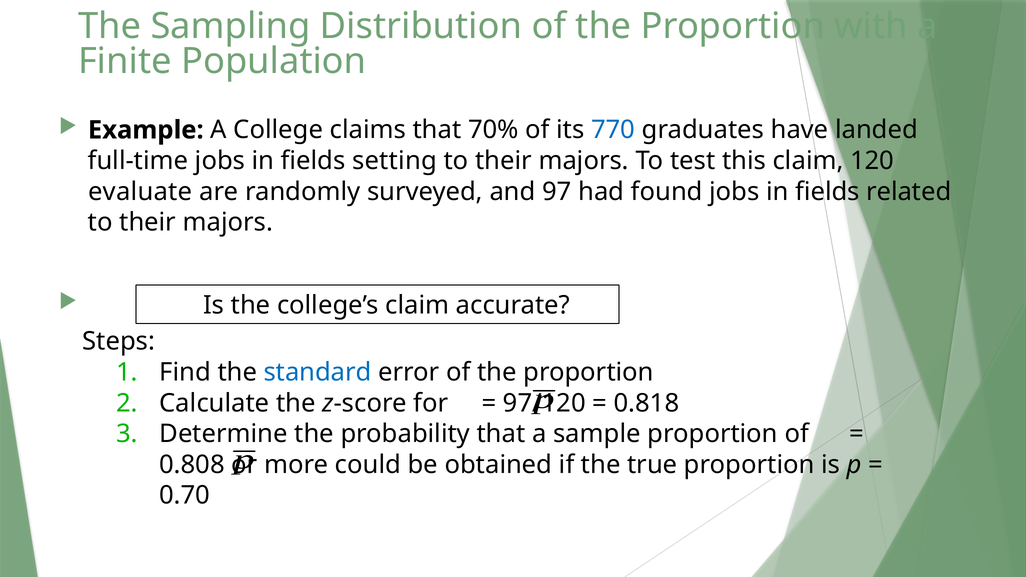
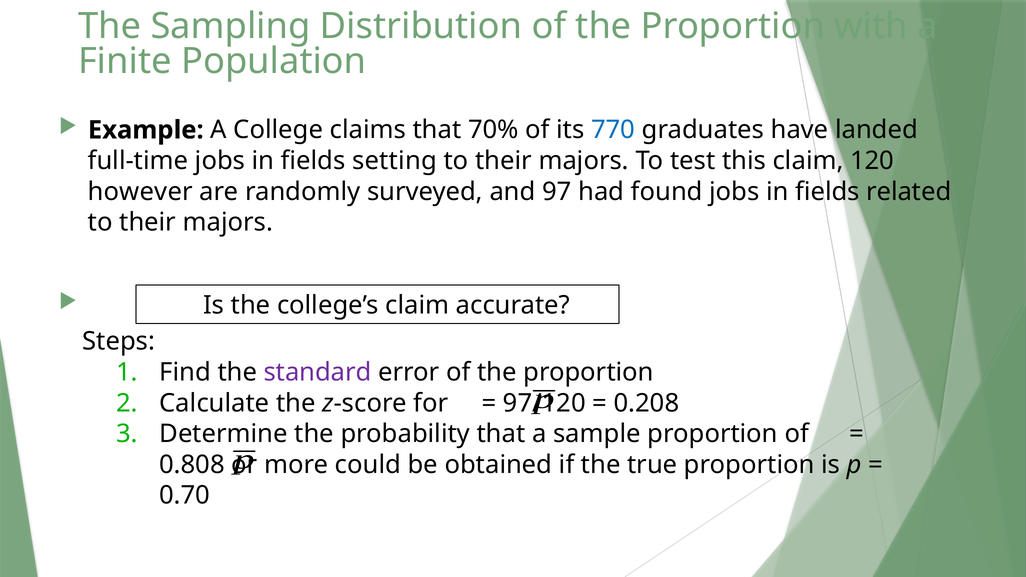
evaluate: evaluate -> however
standard colour: blue -> purple
0.818: 0.818 -> 0.208
